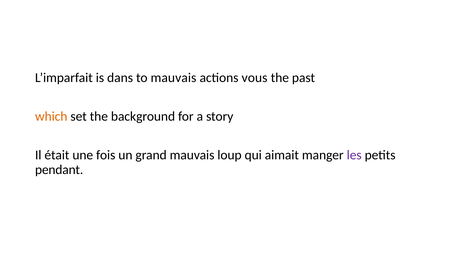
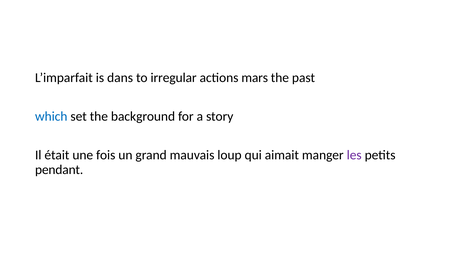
to mauvais: mauvais -> irregular
vous: vous -> mars
which colour: orange -> blue
